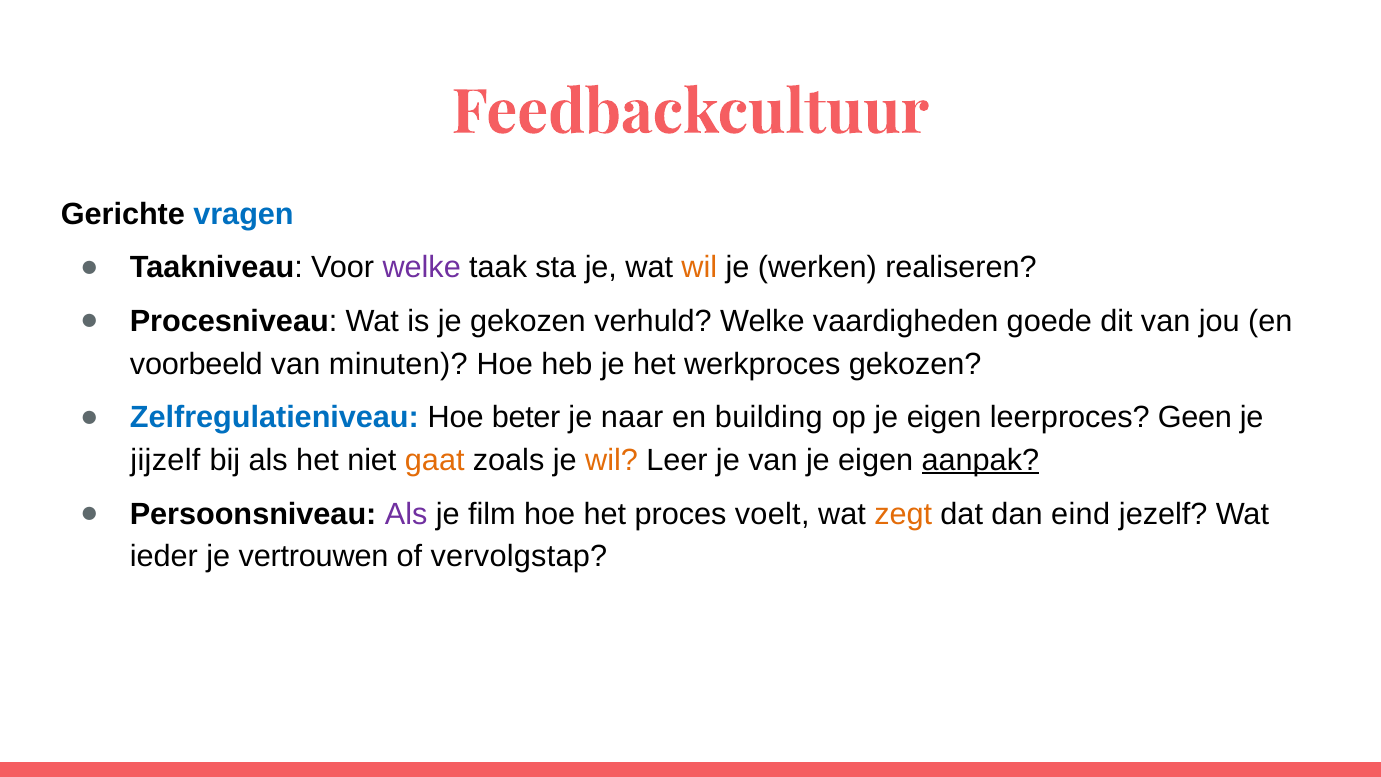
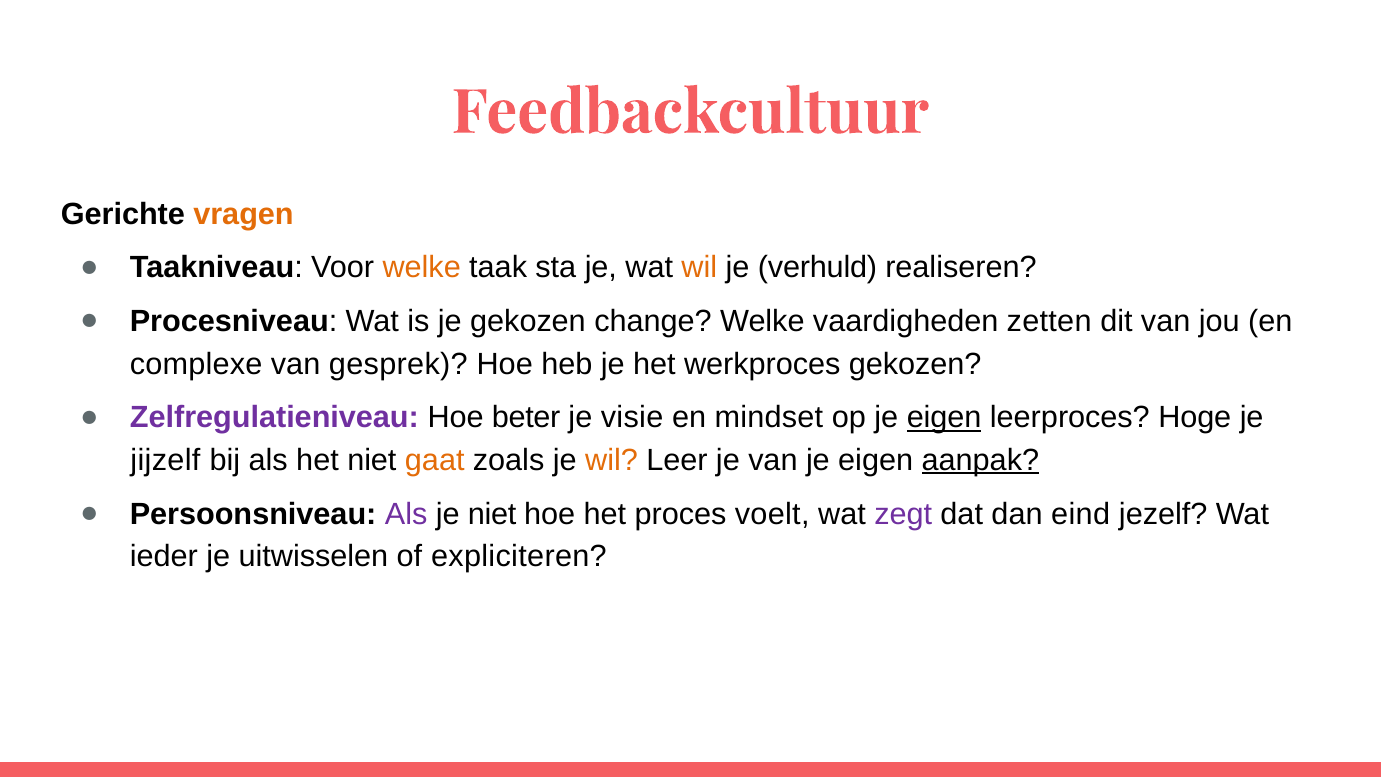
vragen colour: blue -> orange
welke at (422, 268) colour: purple -> orange
werken: werken -> verhuld
verhuld: verhuld -> change
goede: goede -> zetten
voorbeeld: voorbeeld -> complexe
minuten: minuten -> gesprek
Zelfregulatieniveau colour: blue -> purple
naar: naar -> visie
building: building -> mindset
eigen at (944, 418) underline: none -> present
Geen: Geen -> Hoge
je film: film -> niet
zegt colour: orange -> purple
vertrouwen: vertrouwen -> uitwisselen
vervolgstap: vervolgstap -> expliciteren
